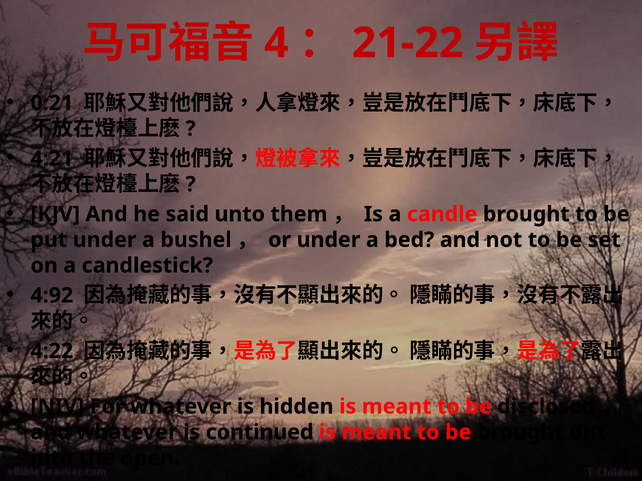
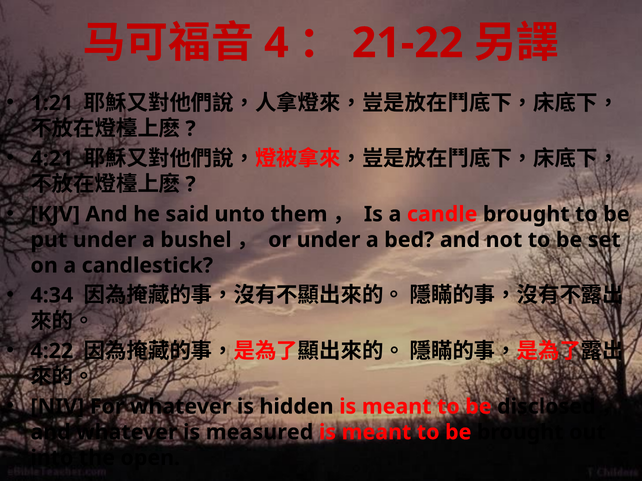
0:21: 0:21 -> 1:21
4:92: 4:92 -> 4:34
continued: continued -> measured
